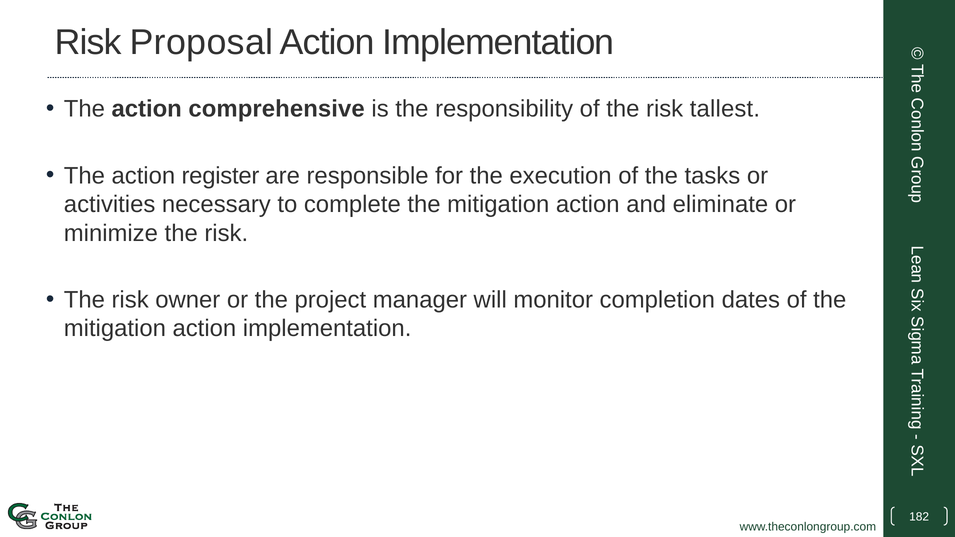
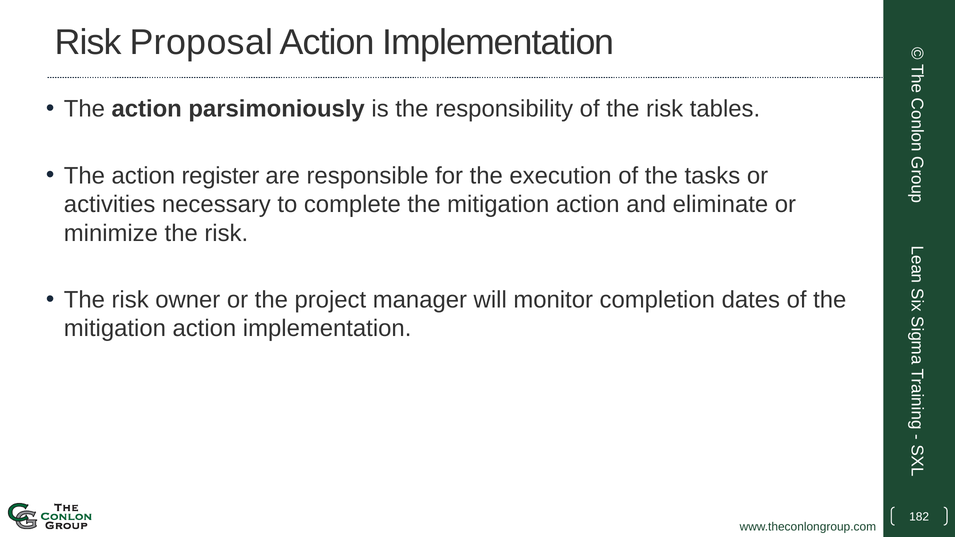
comprehensive: comprehensive -> parsimoniously
tallest: tallest -> tables
